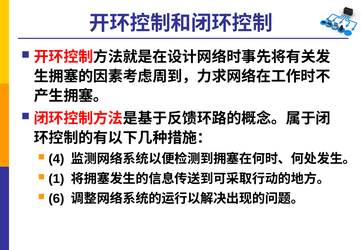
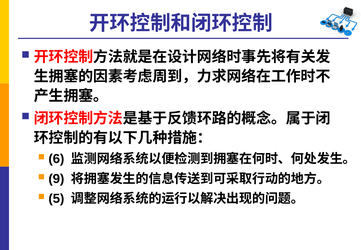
4: 4 -> 6
1: 1 -> 9
6: 6 -> 5
